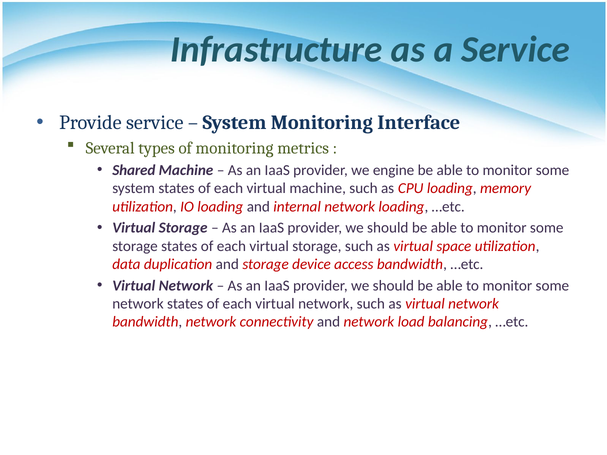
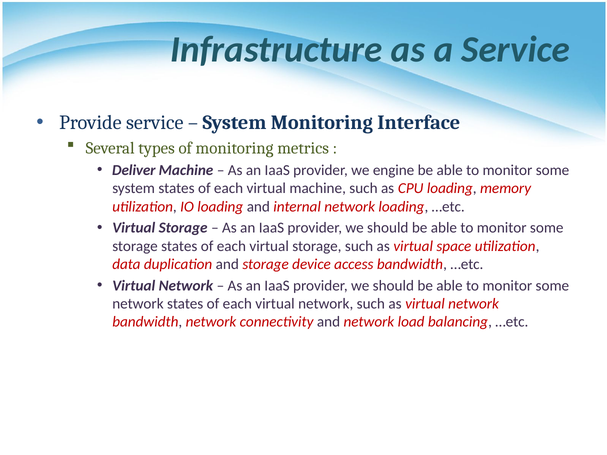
Shared: Shared -> Deliver
